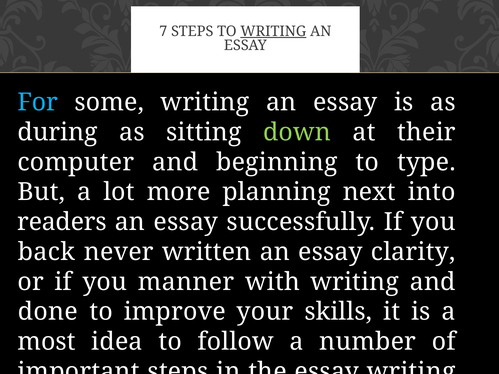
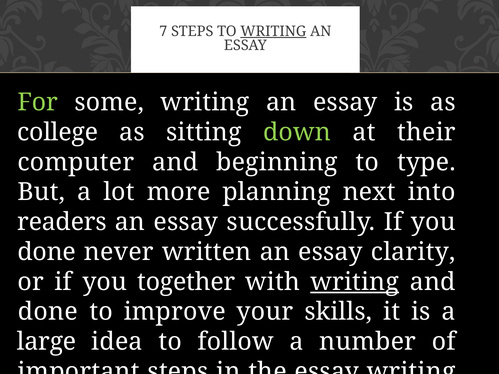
For colour: light blue -> light green
during: during -> college
back at (46, 252): back -> done
manner: manner -> together
writing at (355, 282) underline: none -> present
most: most -> large
